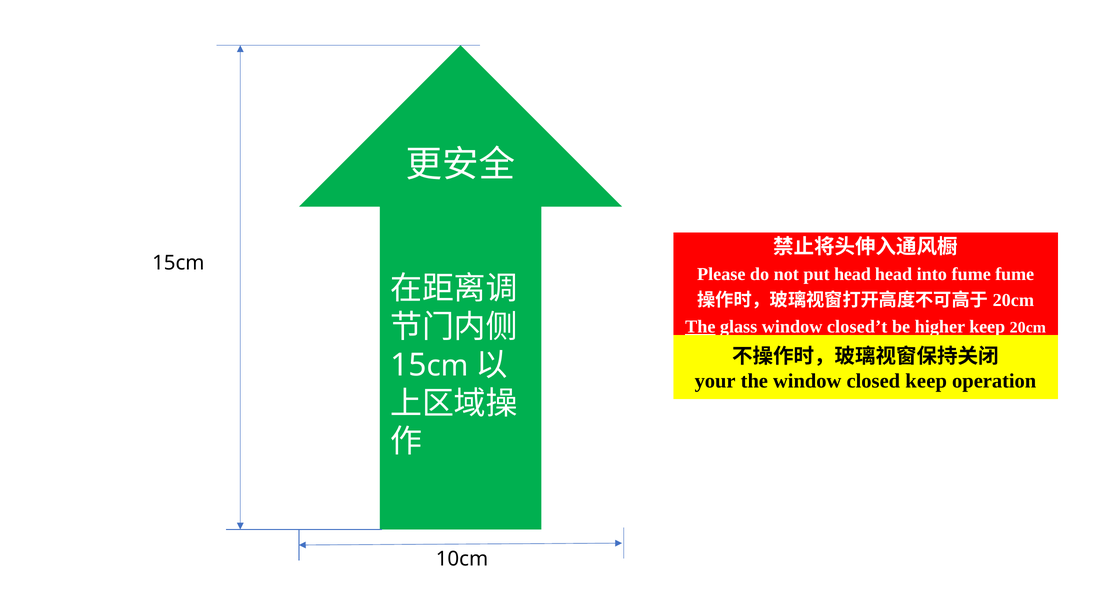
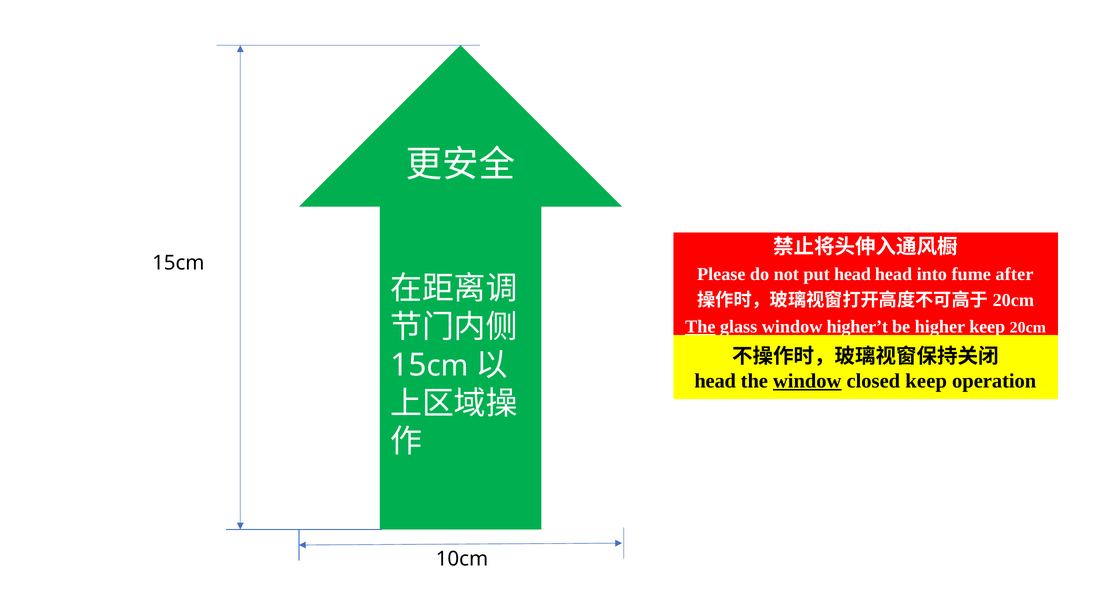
fume fume: fume -> after
closed’t: closed’t -> higher’t
your at (715, 381): your -> head
window at (807, 381) underline: none -> present
